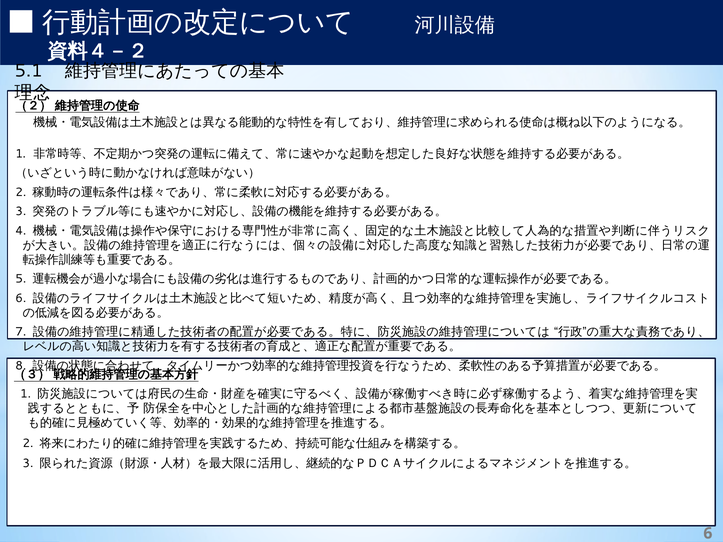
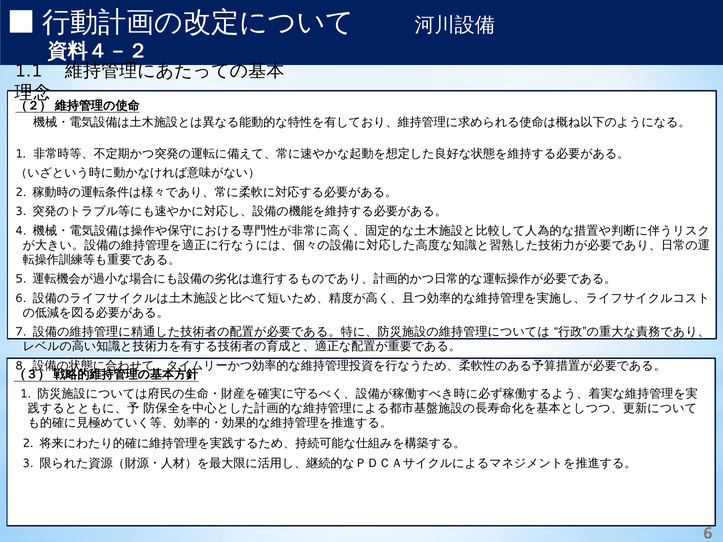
5.1: 5.1 -> 1.1
